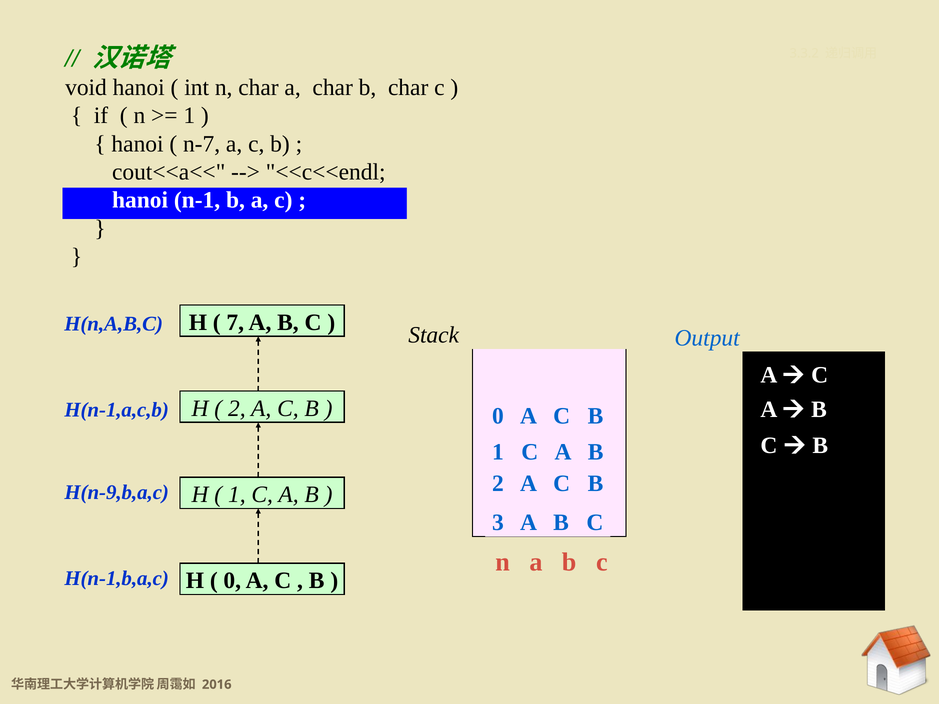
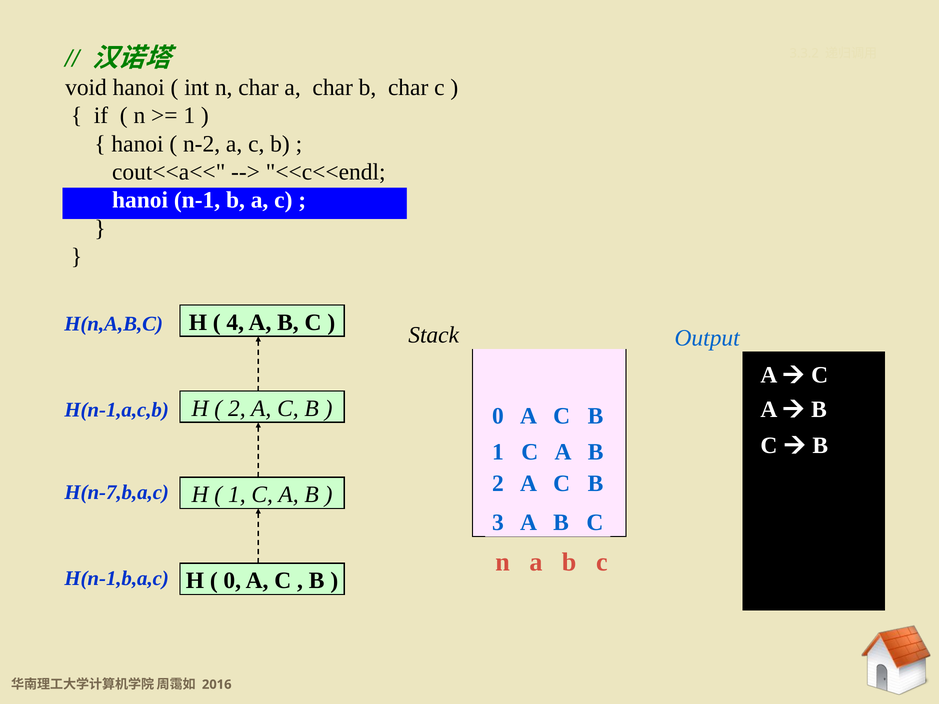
n-7: n-7 -> n-2
7: 7 -> 4
H(n-9,b,a,c: H(n-9,b,a,c -> H(n-7,b,a,c
